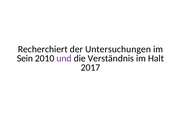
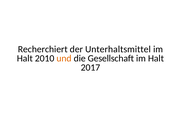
Untersuchungen: Untersuchungen -> Unterhaltsmittel
Sein at (25, 58): Sein -> Halt
und colour: purple -> orange
Verständnis: Verständnis -> Gesellschaft
